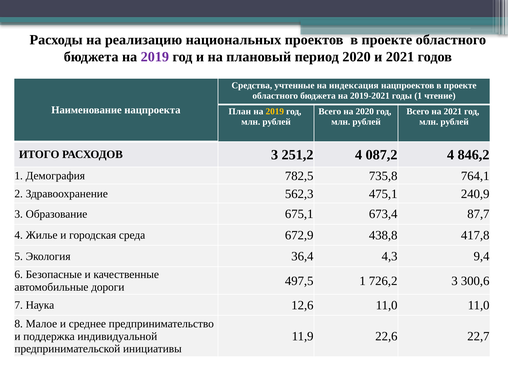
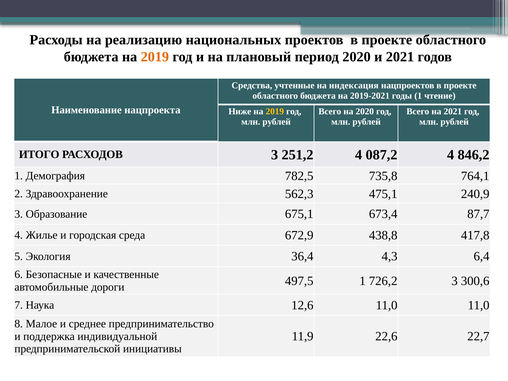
2019 at (155, 57) colour: purple -> orange
План: План -> Ниже
9,4: 9,4 -> 6,4
